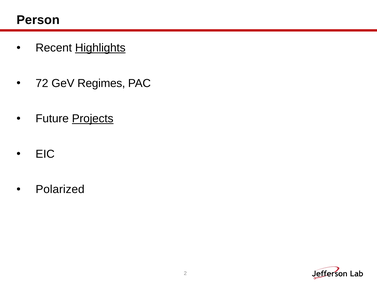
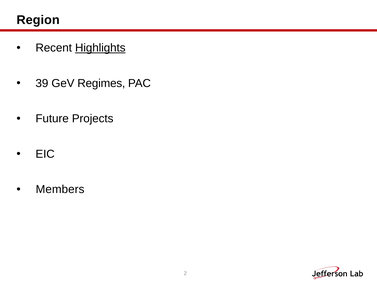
Person: Person -> Region
72: 72 -> 39
Projects underline: present -> none
Polarized: Polarized -> Members
